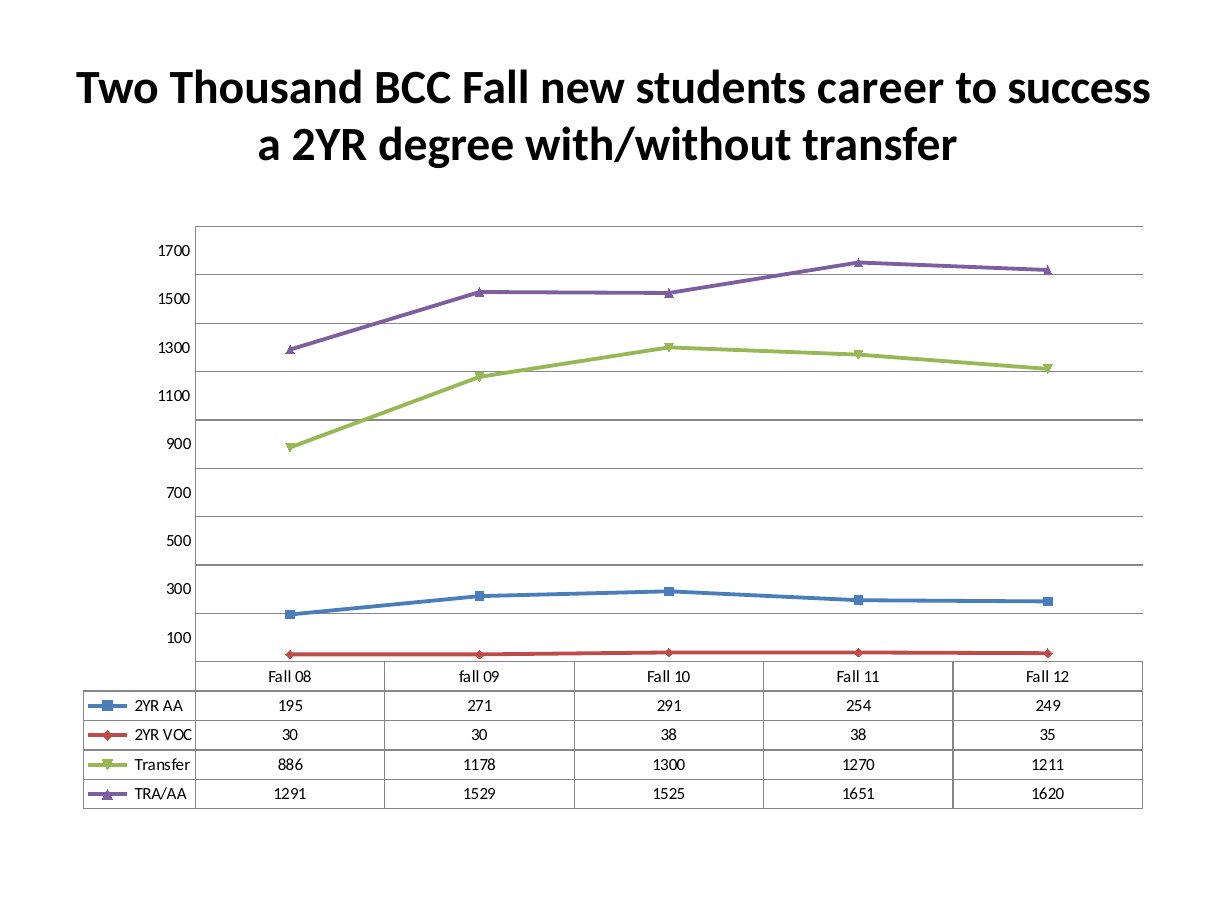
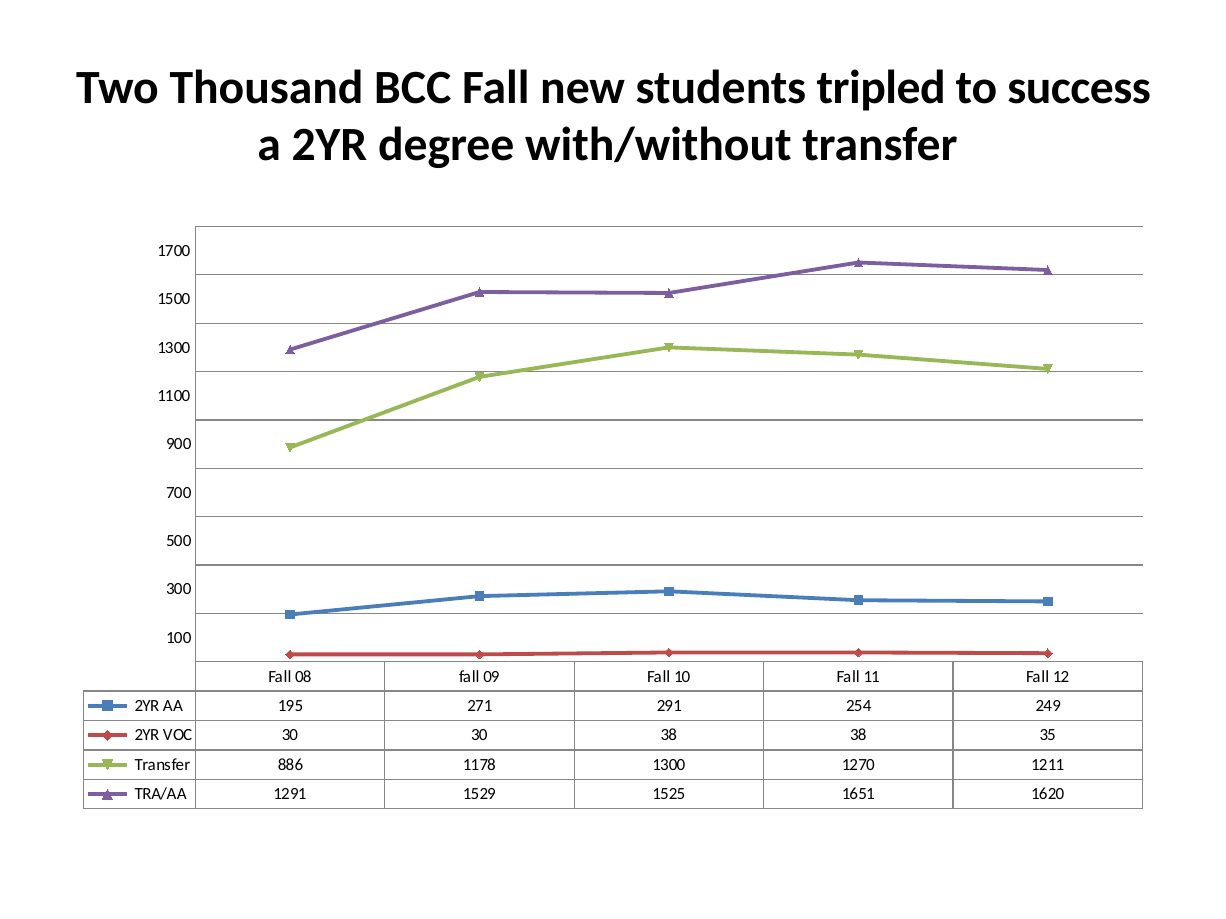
career: career -> tripled
